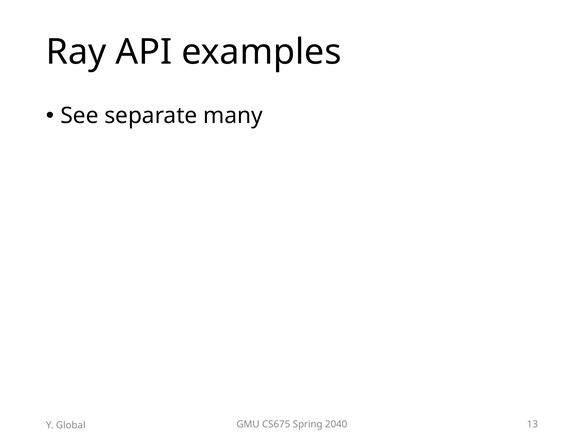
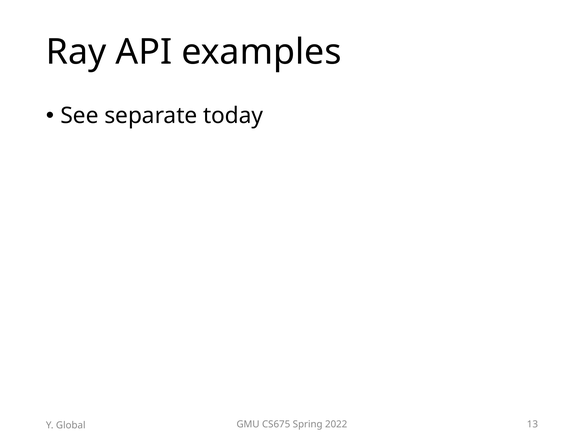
many: many -> today
2040: 2040 -> 2022
